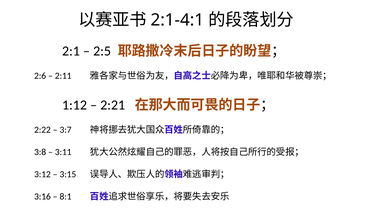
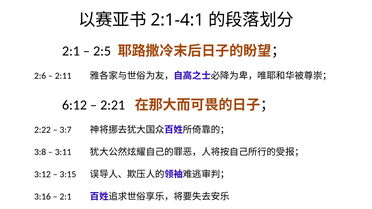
1:12: 1:12 -> 6:12
8:1 at (66, 197): 8:1 -> 2:1
